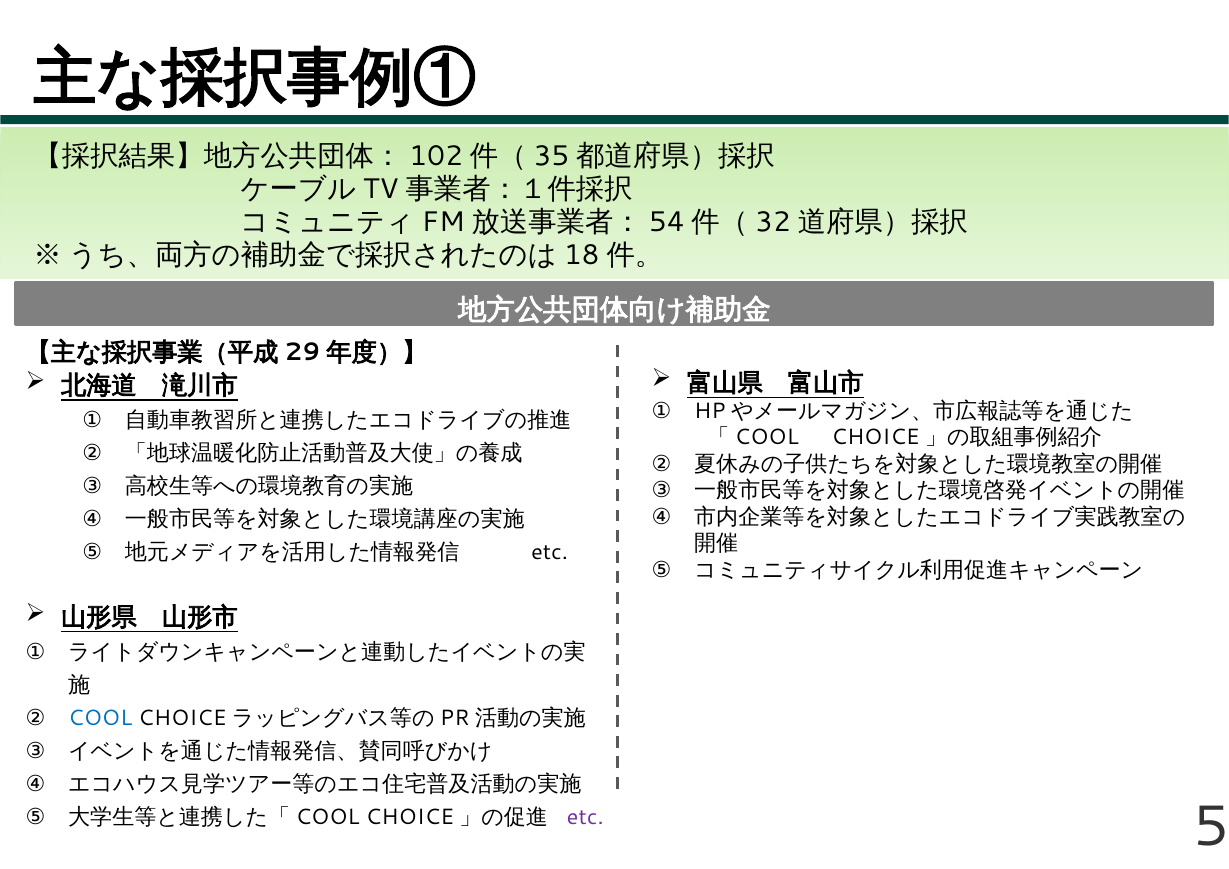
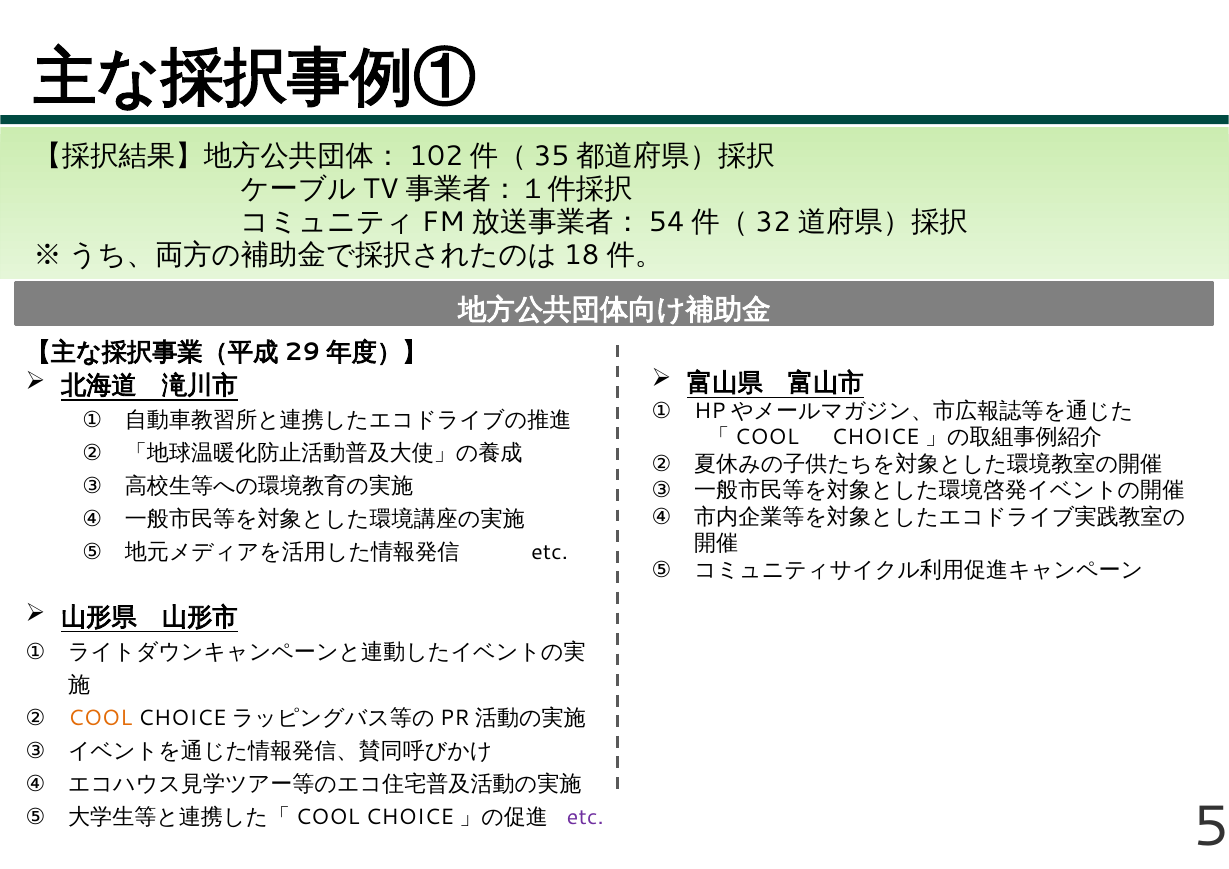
COOL colour: blue -> orange
